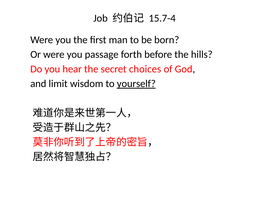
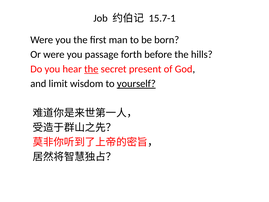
15.7-4: 15.7-4 -> 15.7-1
the at (91, 69) underline: none -> present
choices: choices -> present
